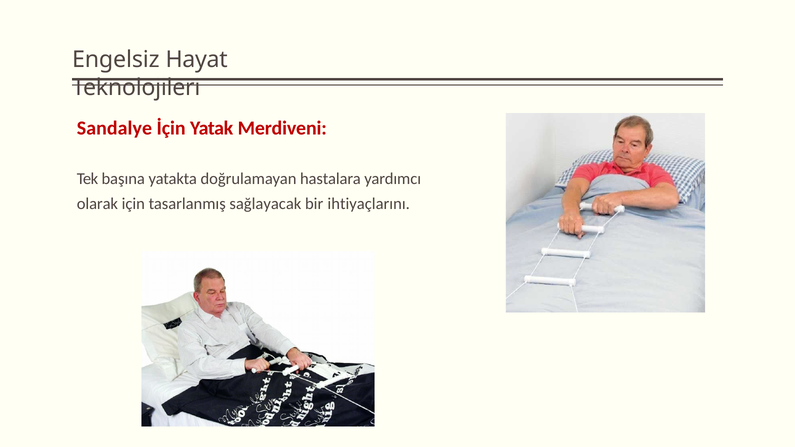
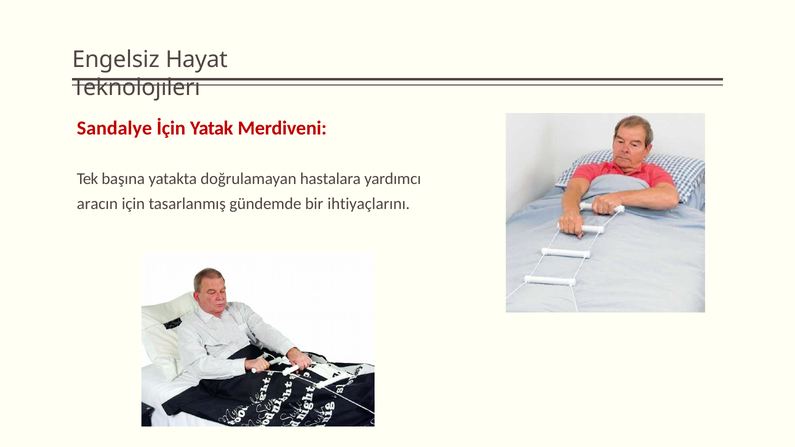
olarak: olarak -> aracın
sağlayacak: sağlayacak -> gündemde
